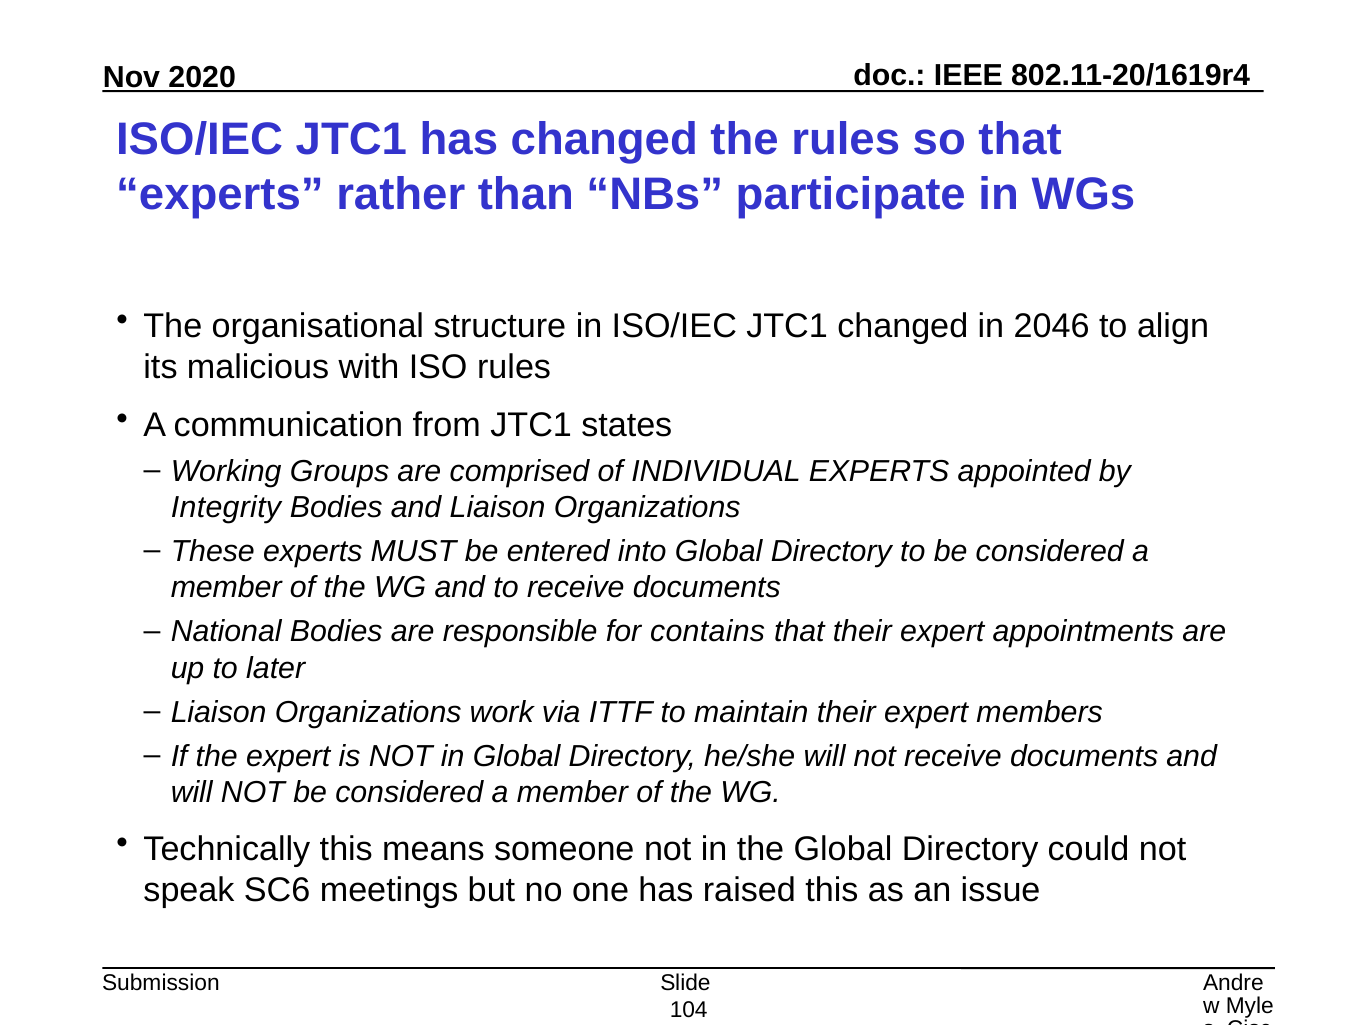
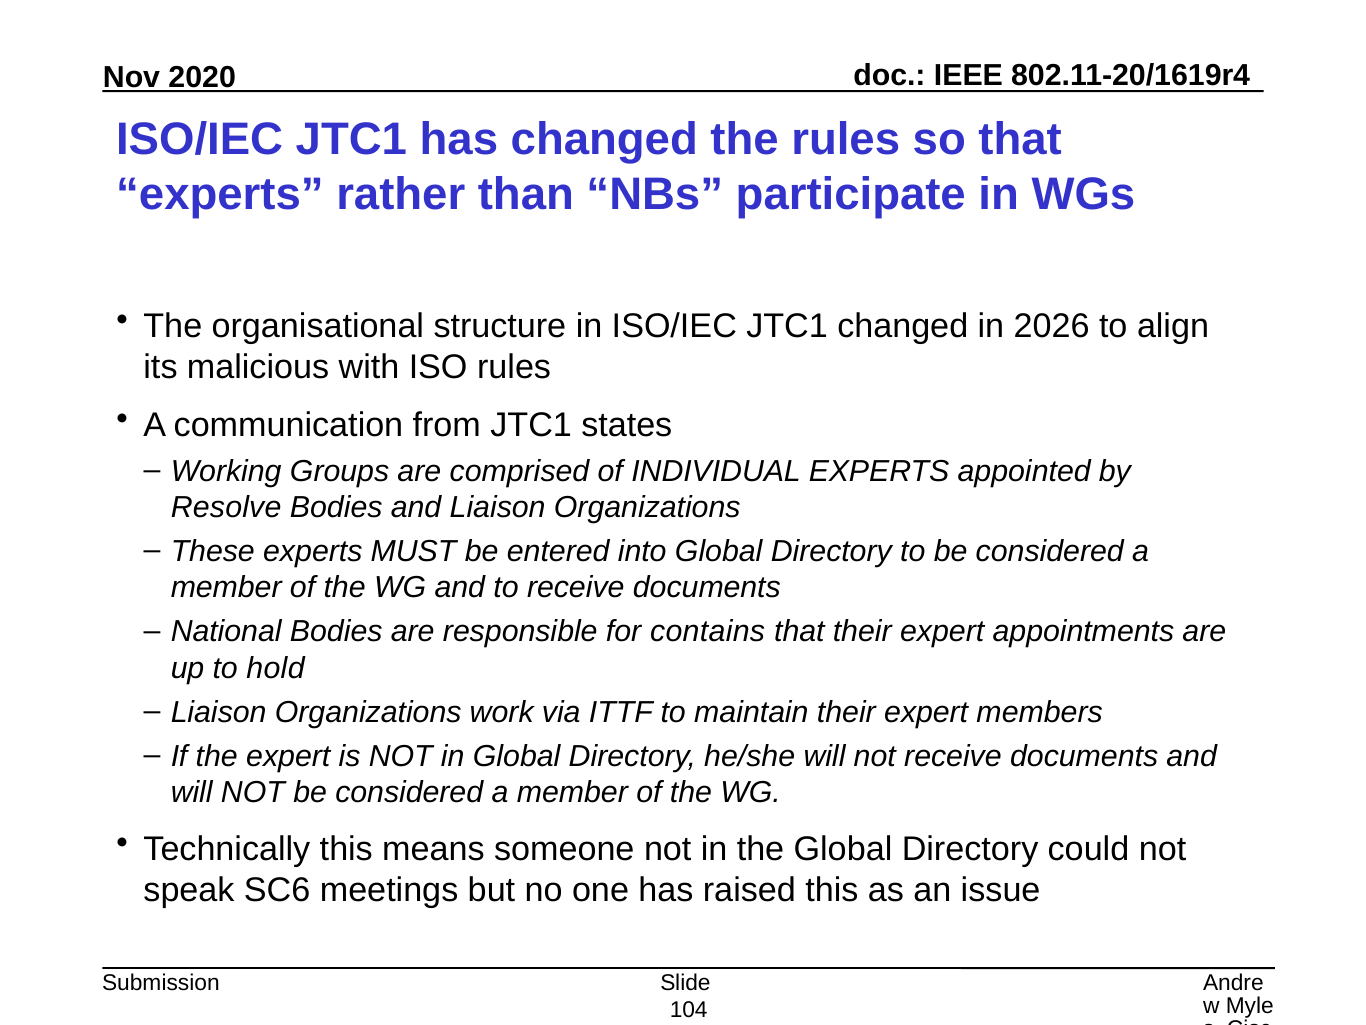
2046: 2046 -> 2026
Integrity: Integrity -> Resolve
later: later -> hold
